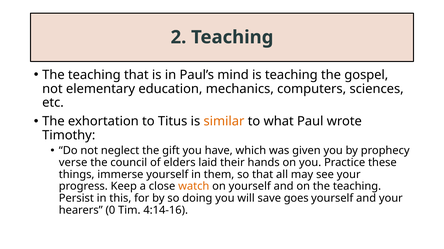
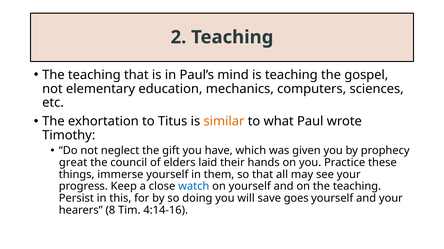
verse: verse -> great
watch colour: orange -> blue
0: 0 -> 8
